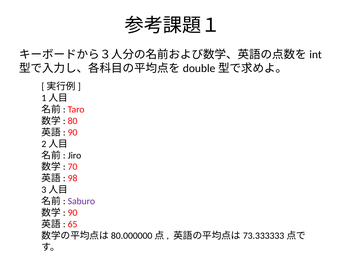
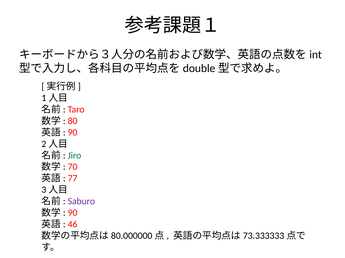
Jiro colour: black -> green
98: 98 -> 77
65: 65 -> 46
